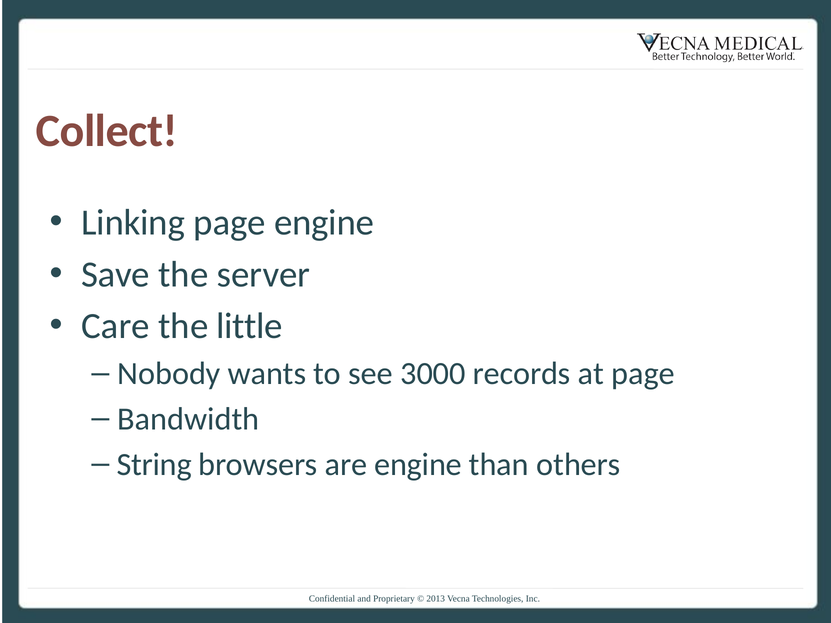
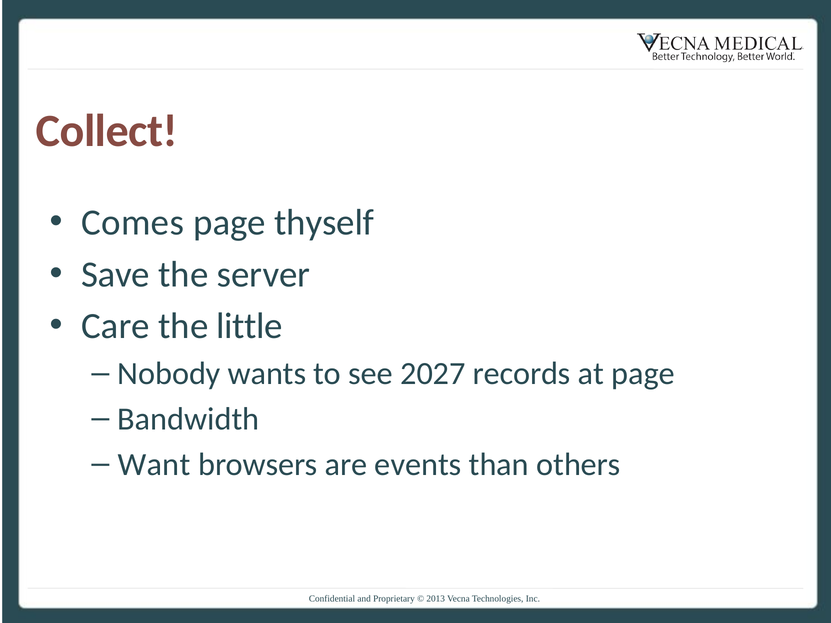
Linking: Linking -> Comes
page engine: engine -> thyself
3000: 3000 -> 2027
String: String -> Want
are engine: engine -> events
